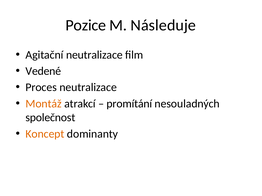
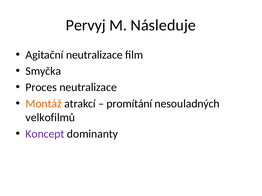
Pozice: Pozice -> Pervyj
Vedené: Vedené -> Smyčka
společnost: společnost -> velkofilmů
Koncept colour: orange -> purple
